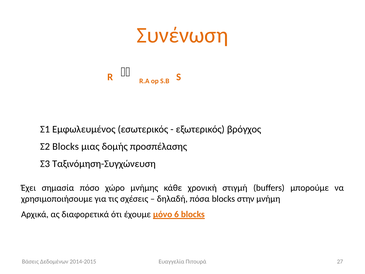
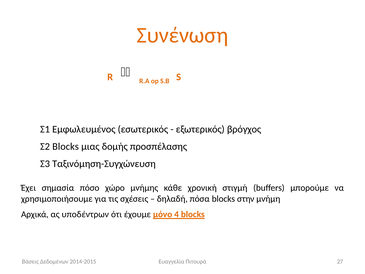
διαφορετικά: διαφορετικά -> υποδέντρων
6: 6 -> 4
